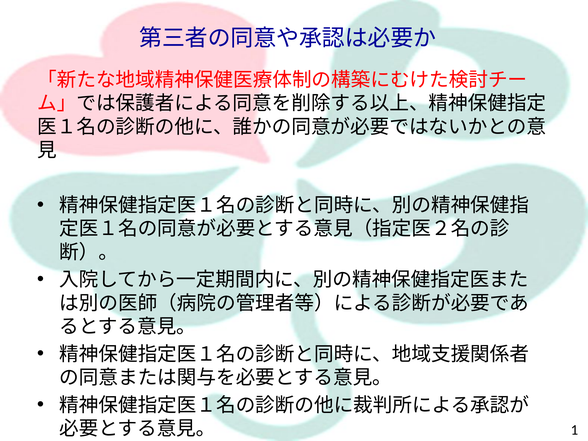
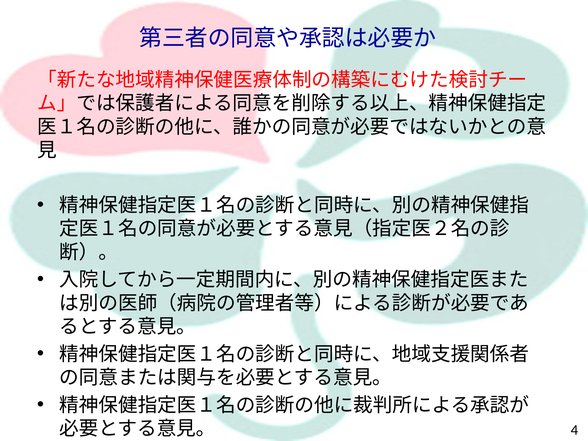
1: 1 -> 4
